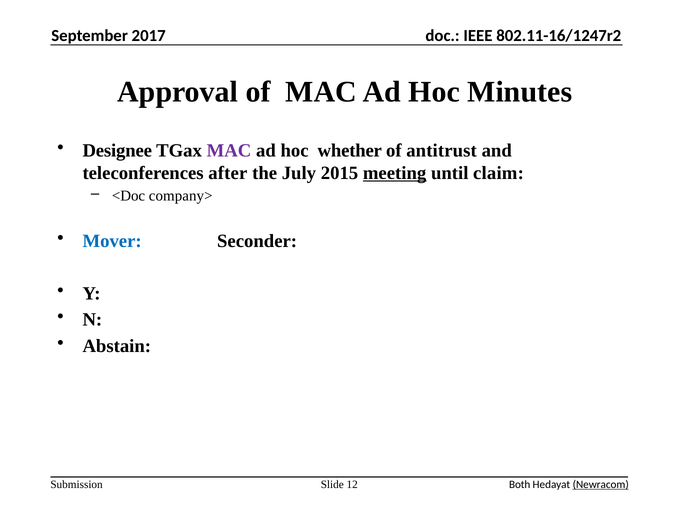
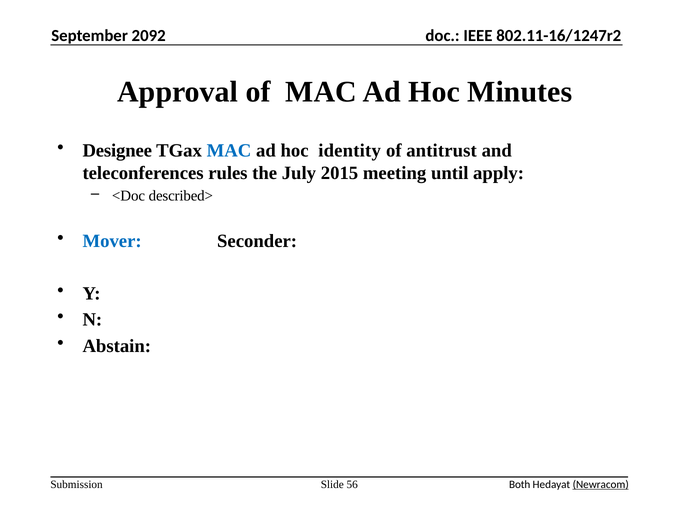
2017: 2017 -> 2092
MAC at (229, 151) colour: purple -> blue
whether: whether -> identity
after: after -> rules
meeting underline: present -> none
claim: claim -> apply
company>: company> -> described>
12: 12 -> 56
